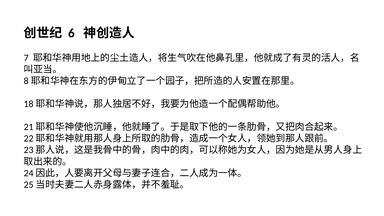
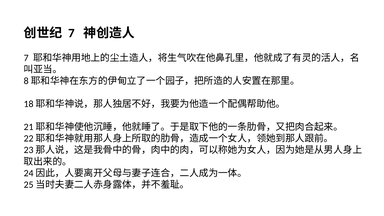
6 at (71, 33): 6 -> 7
